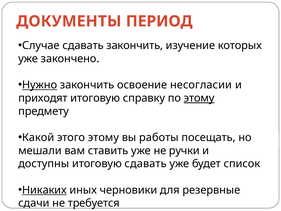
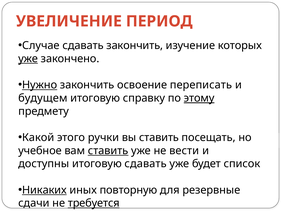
ДОКУМЕНТЫ: ДОКУМЕНТЫ -> УВЕЛИЧЕНИЕ
уже at (28, 59) underline: none -> present
несогласии: несогласии -> переписать
приходят: приходят -> будущем
этого этому: этому -> ручки
вы работы: работы -> ставить
мешали: мешали -> учебное
ставить at (108, 150) underline: none -> present
ручки: ручки -> вести
черновики: черновики -> повторную
требуется underline: none -> present
